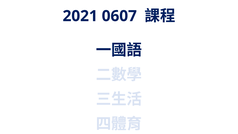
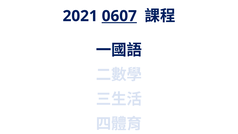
0607 underline: none -> present
